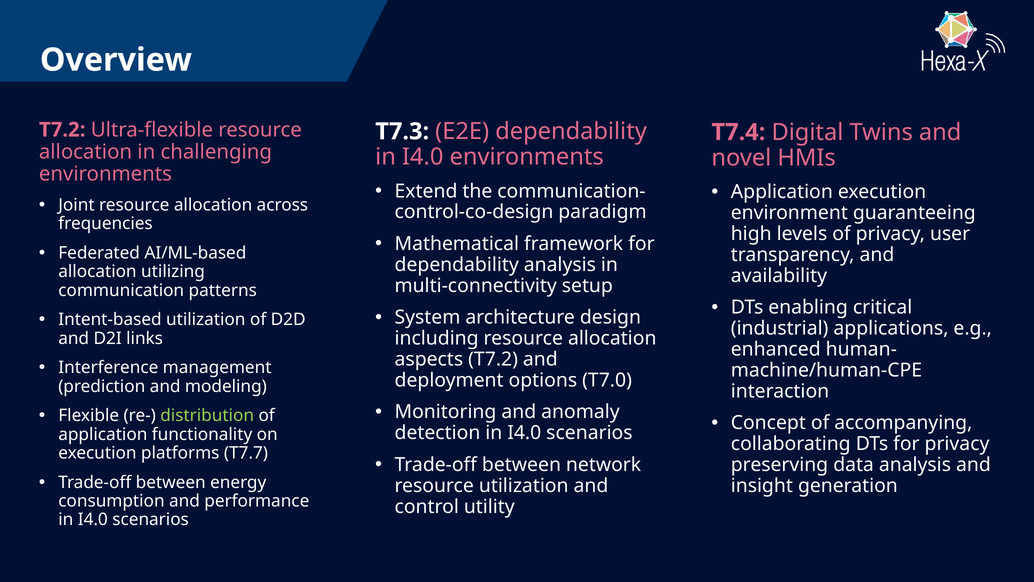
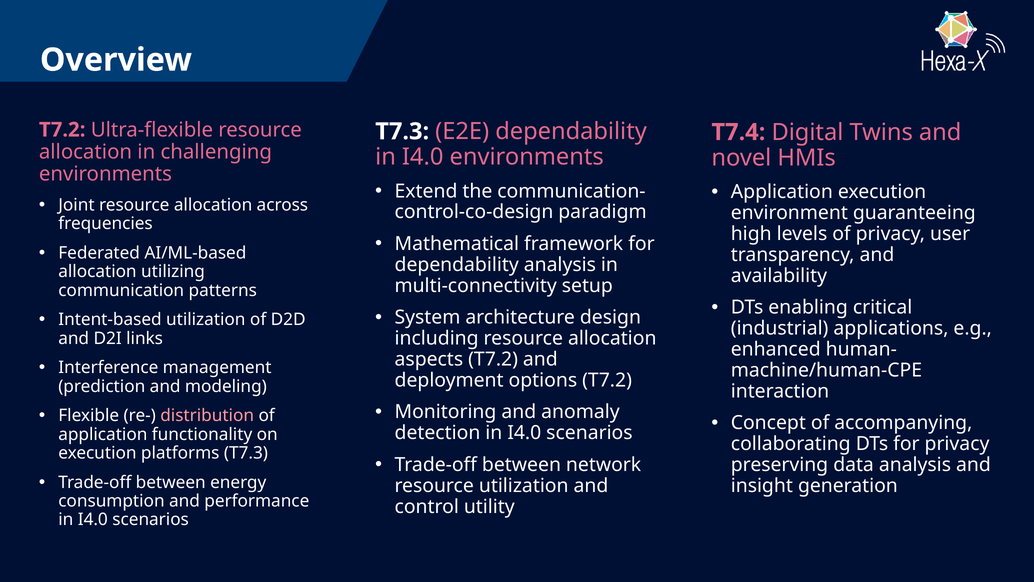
options T7.0: T7.0 -> T7.2
distribution colour: light green -> pink
platforms T7.7: T7.7 -> T7.3
